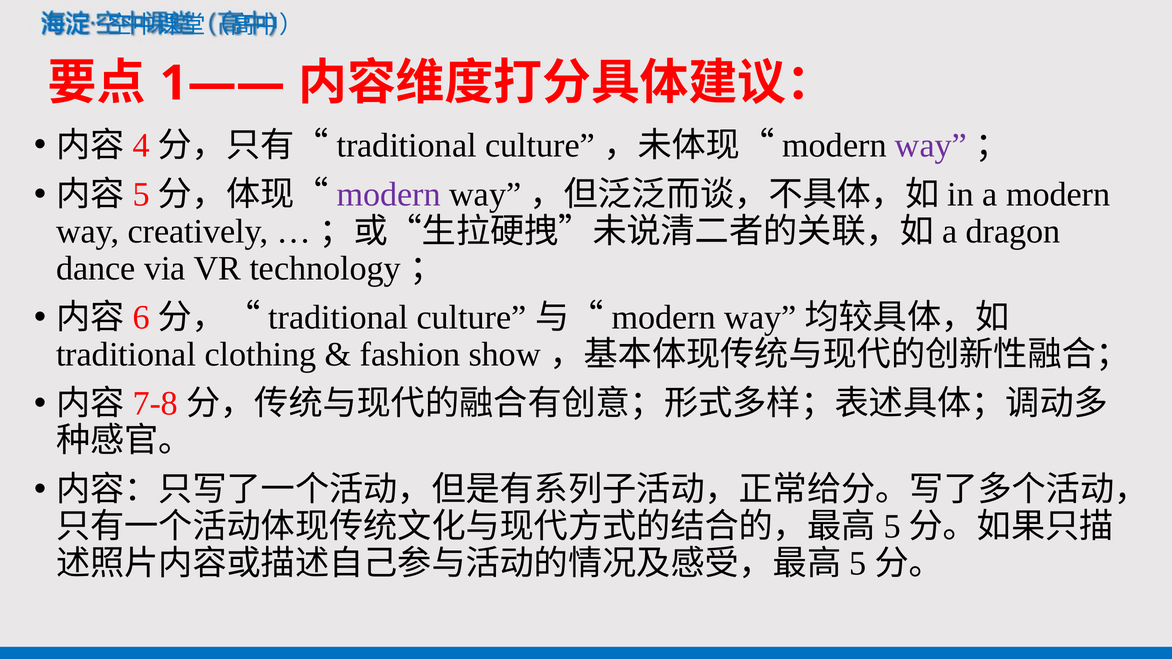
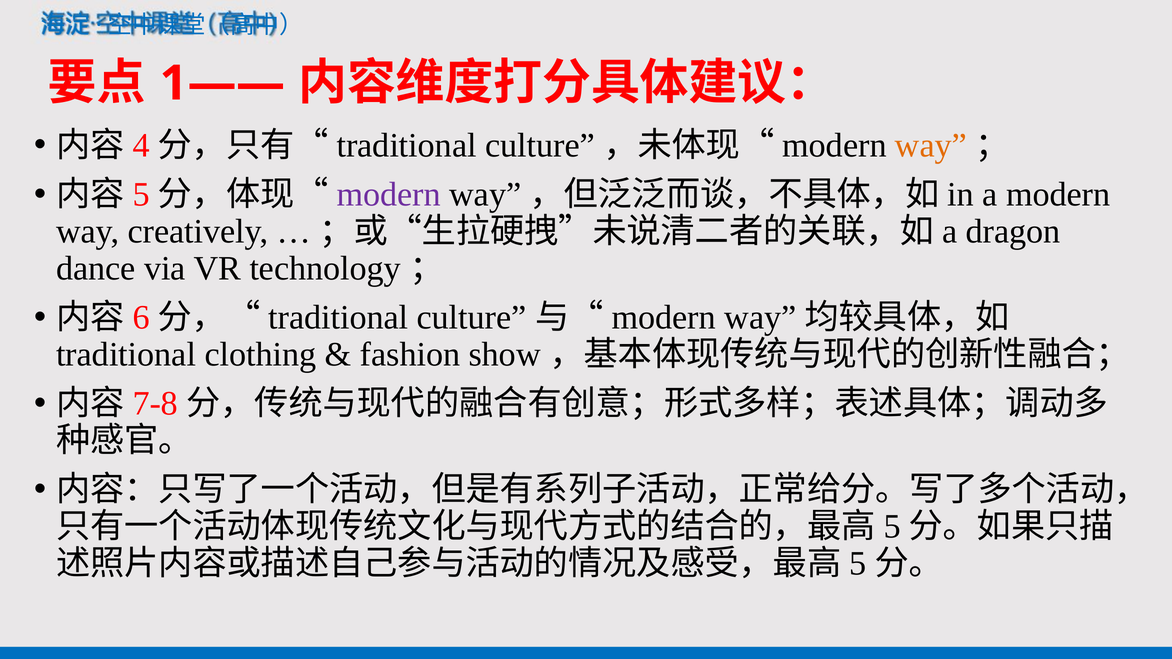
way at (931, 146) colour: purple -> orange
